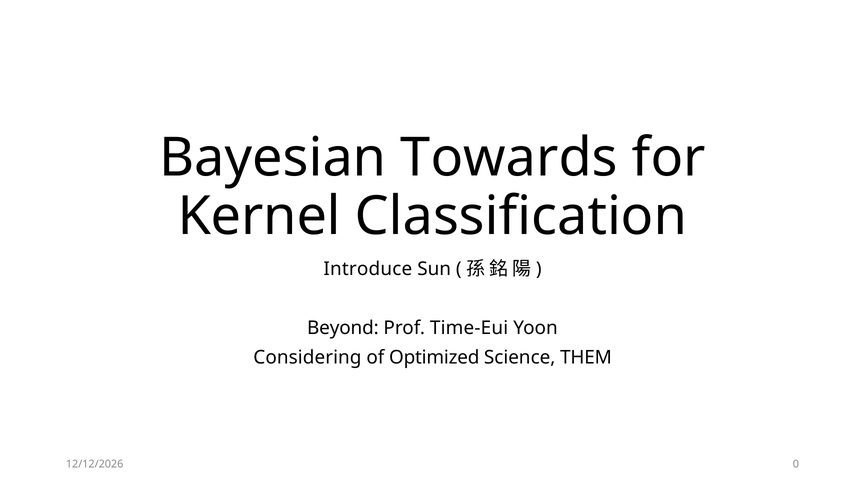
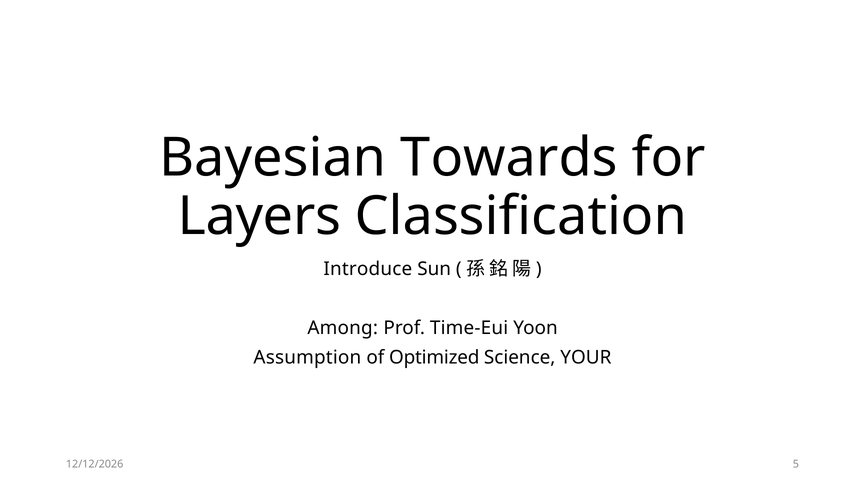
Kernel: Kernel -> Layers
Beyond: Beyond -> Among
Considering: Considering -> Assumption
THEM: THEM -> YOUR
0: 0 -> 5
